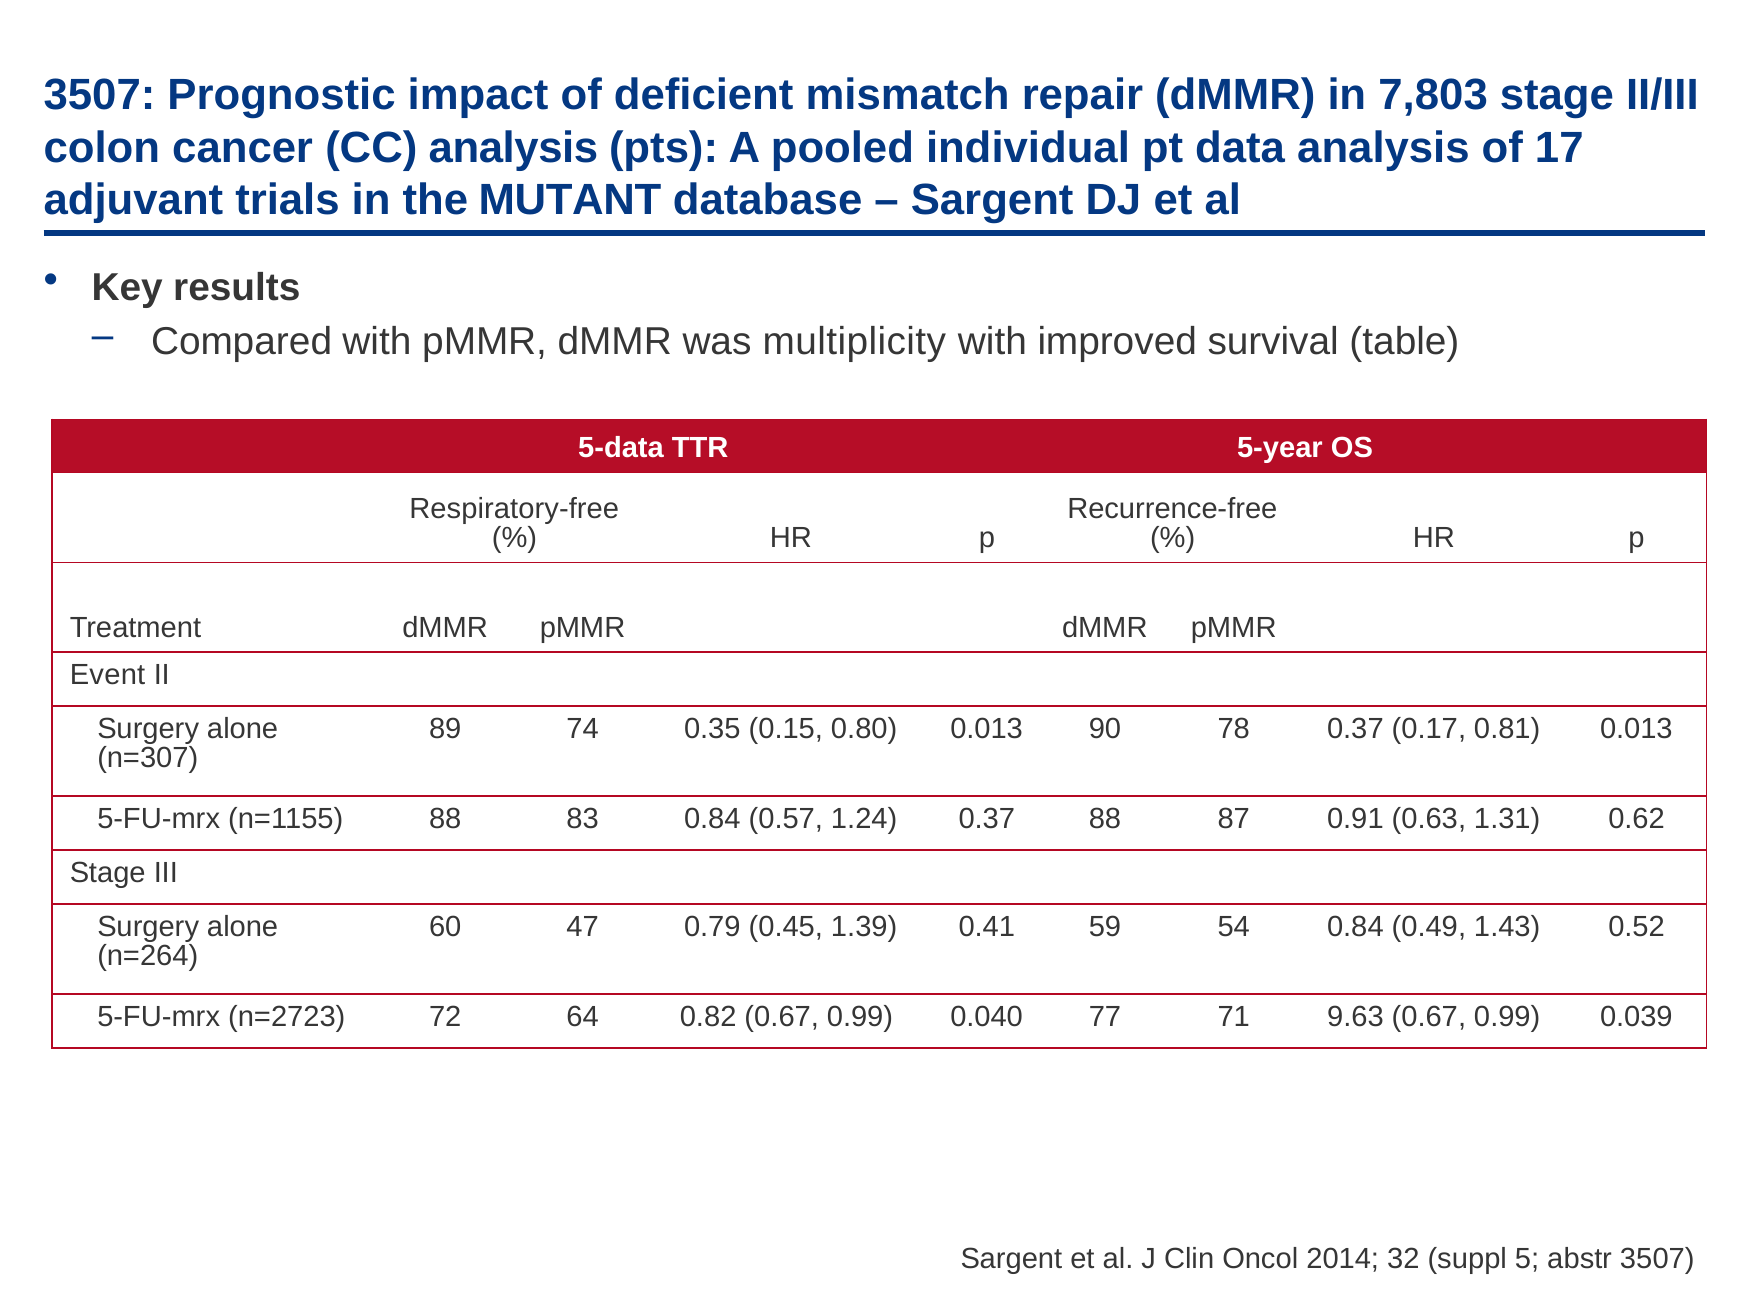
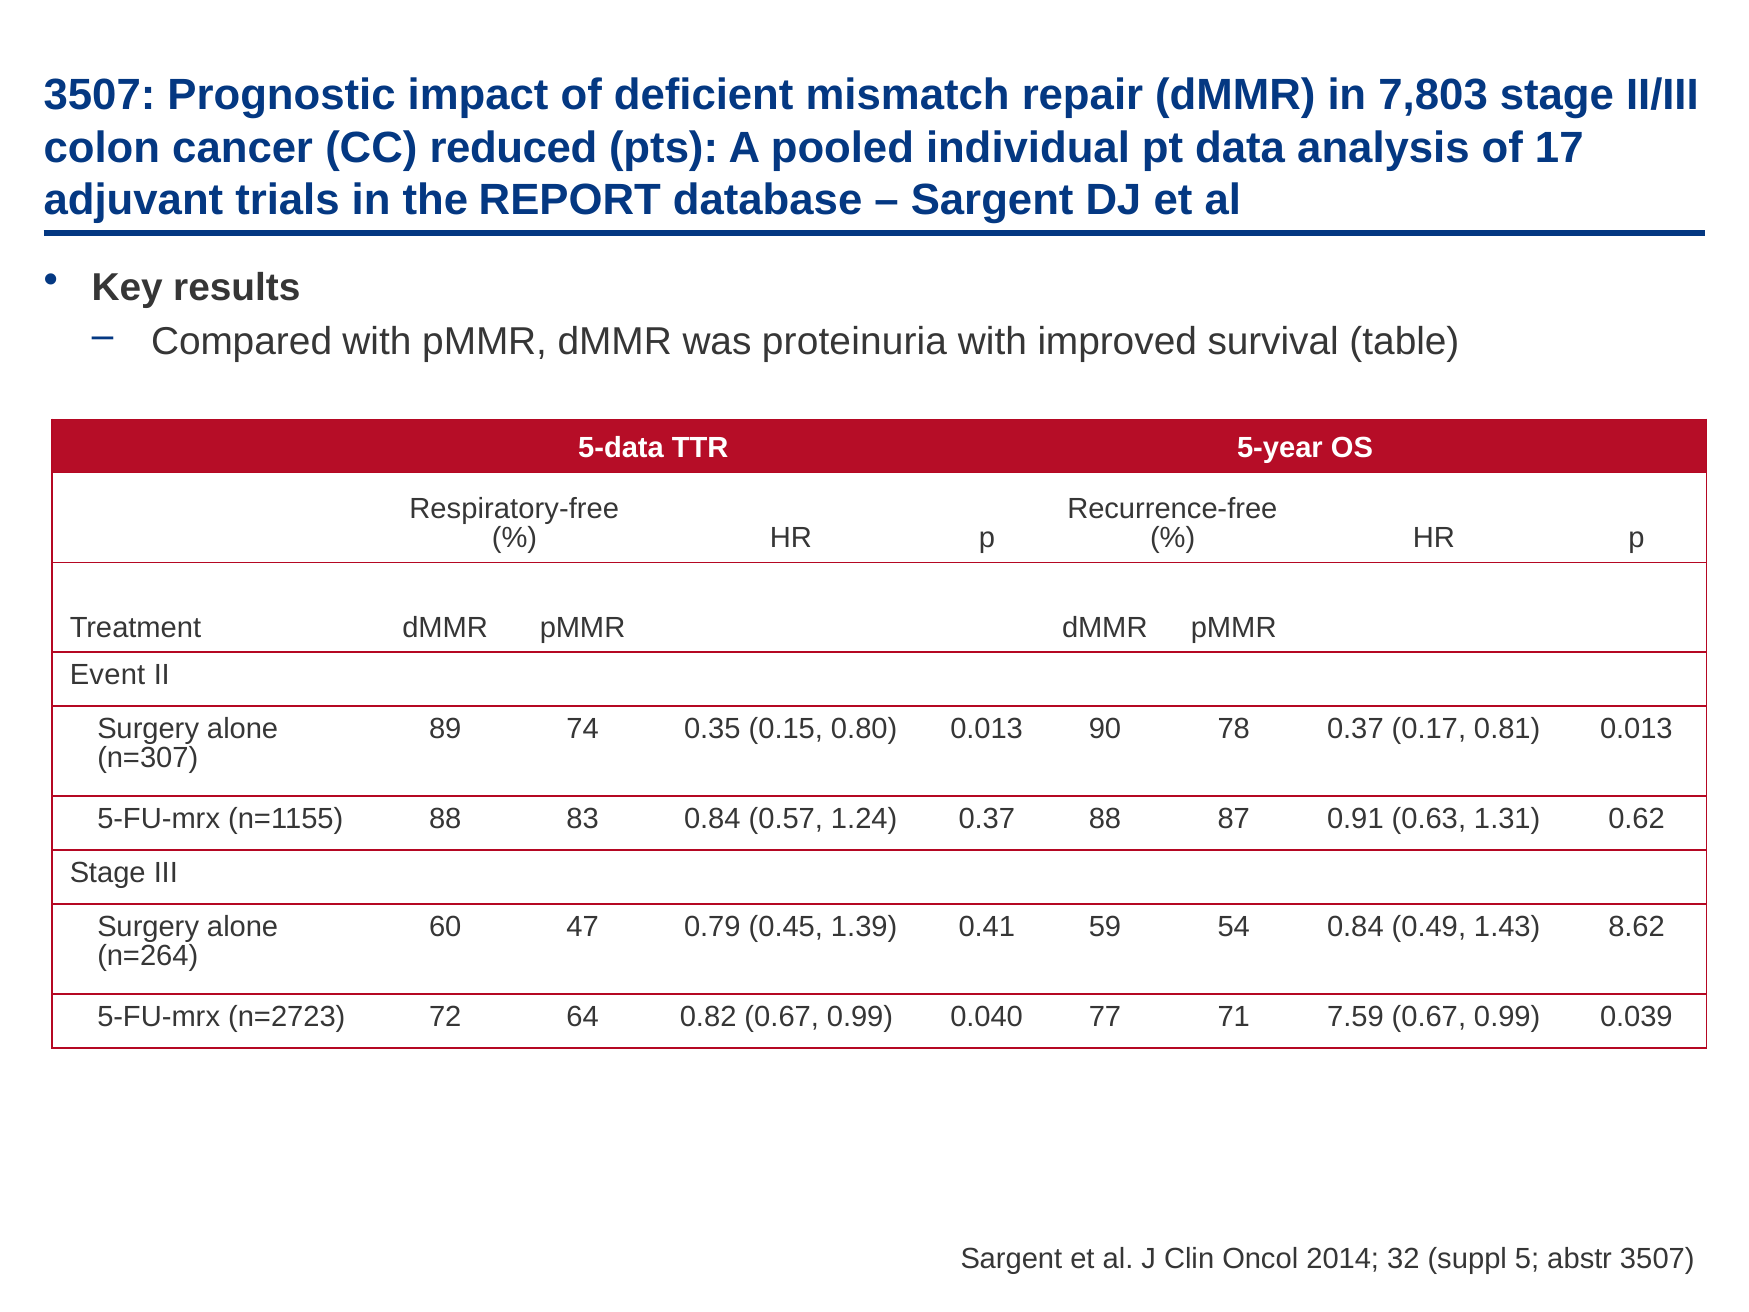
CC analysis: analysis -> reduced
MUTANT: MUTANT -> REPORT
multiplicity: multiplicity -> proteinuria
0.52: 0.52 -> 8.62
9.63: 9.63 -> 7.59
